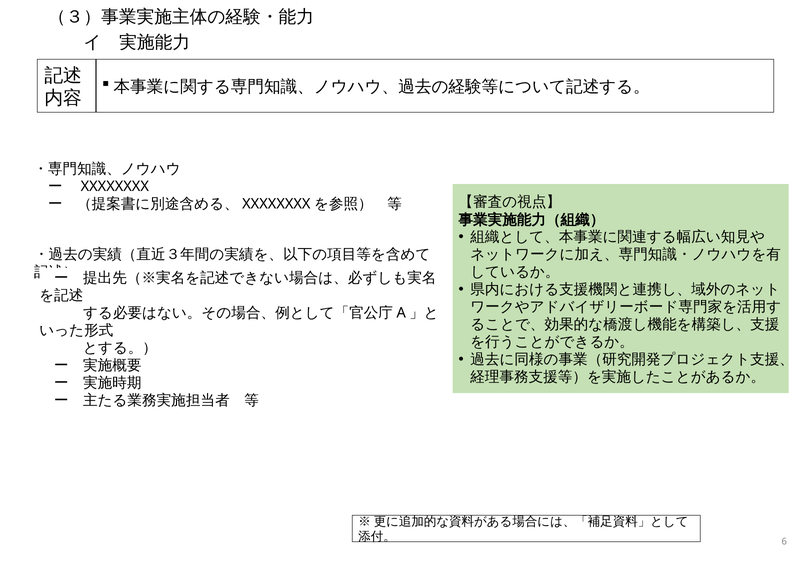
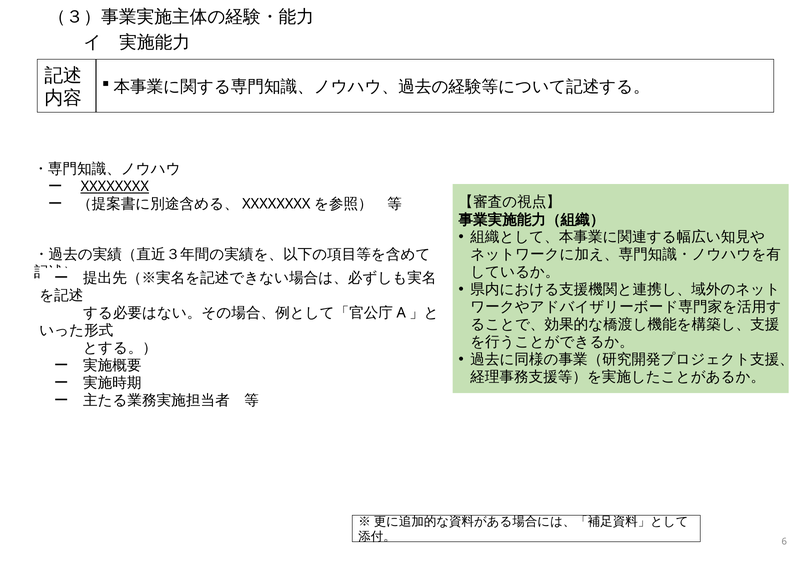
XXXXXXXX underline: none -> present
